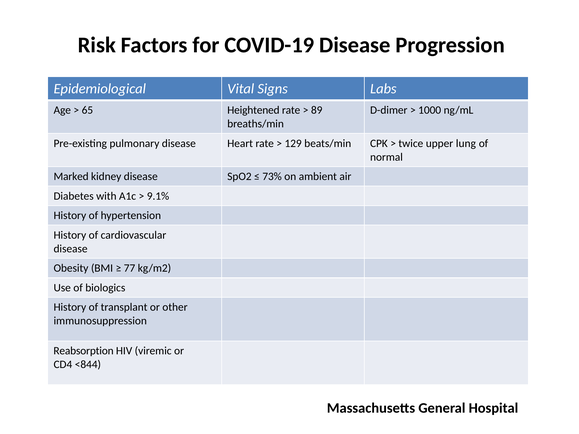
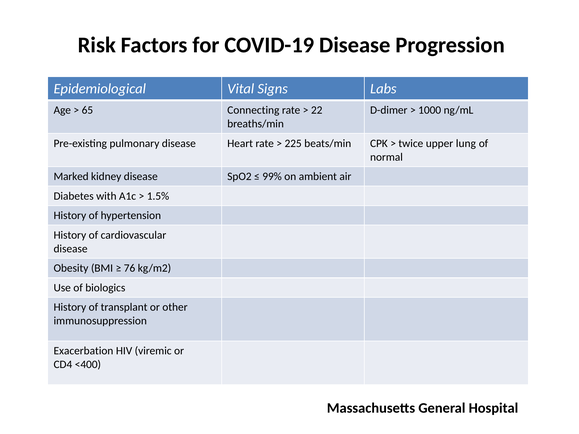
Heightened: Heightened -> Connecting
89: 89 -> 22
129: 129 -> 225
73%: 73% -> 99%
9.1%: 9.1% -> 1.5%
77: 77 -> 76
Reabsorption: Reabsorption -> Exacerbation
<844: <844 -> <400
